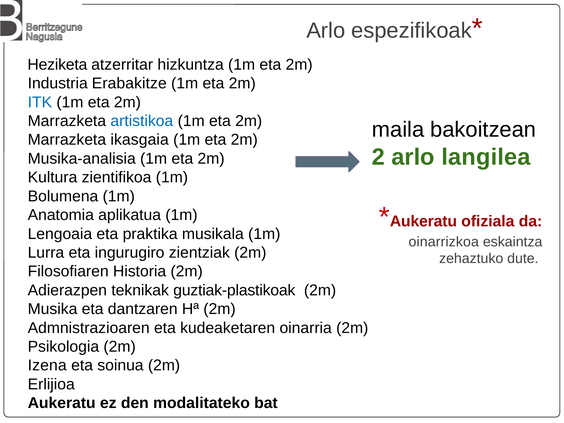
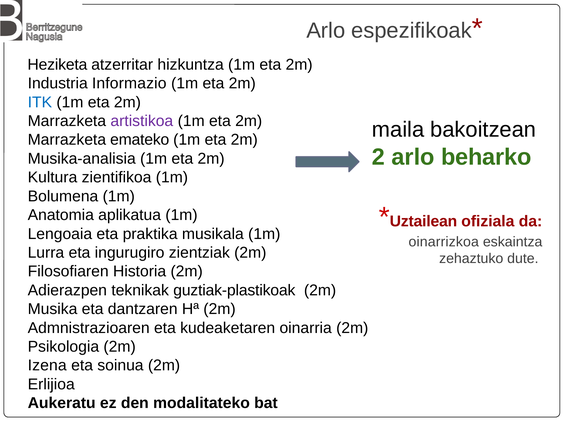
Erabakitze: Erabakitze -> Informazio
artistikoa colour: blue -> purple
ikasgaia: ikasgaia -> emateko
langilea: langilea -> beharko
Aukeratu at (423, 221): Aukeratu -> Uztailean
